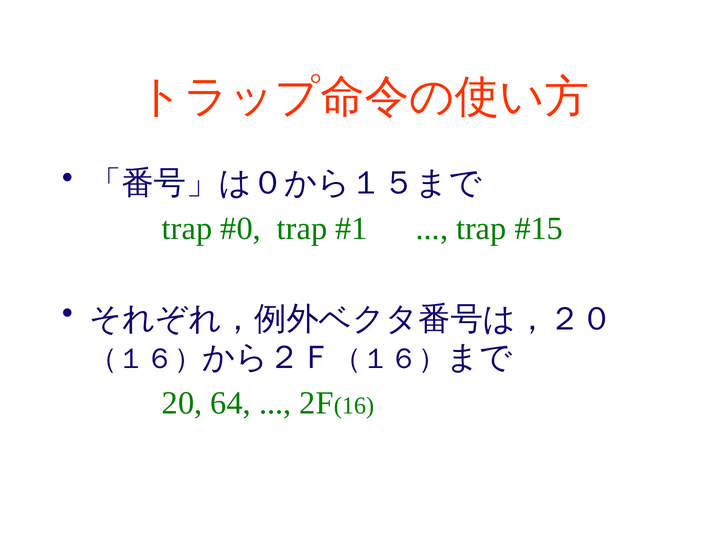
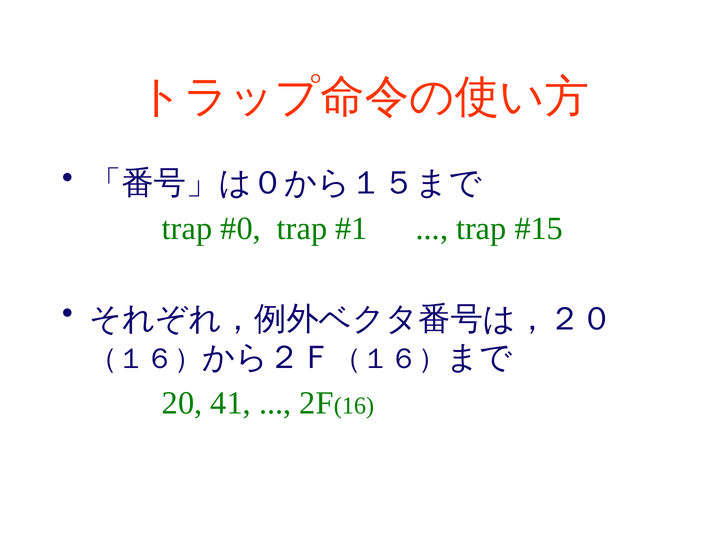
64: 64 -> 41
